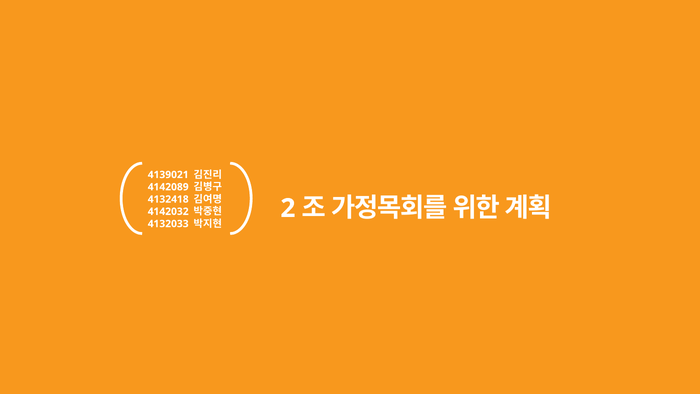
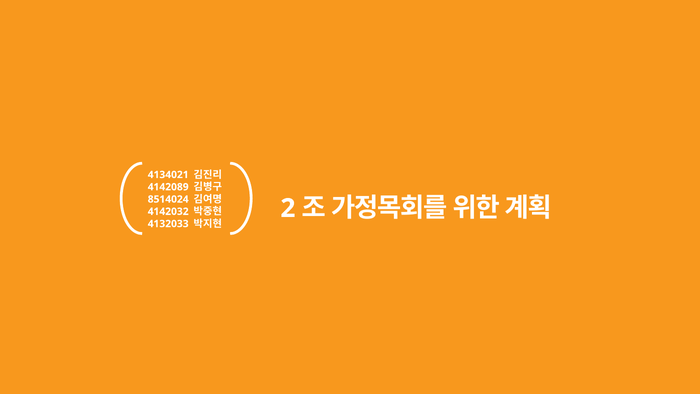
4139021: 4139021 -> 4134021
4132418: 4132418 -> 8514024
